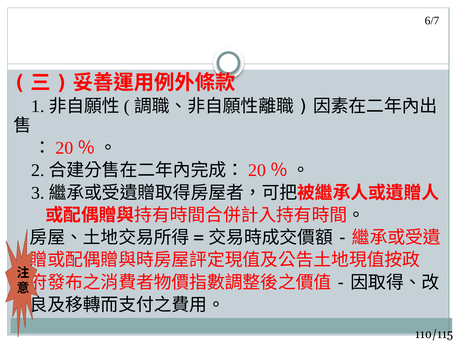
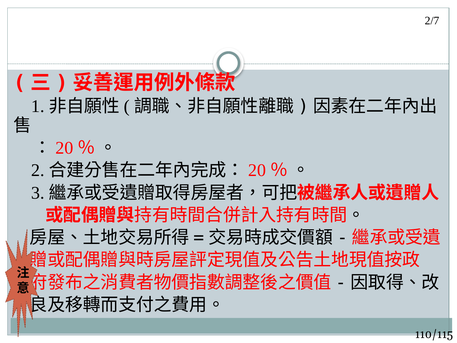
6/7: 6/7 -> 2/7
